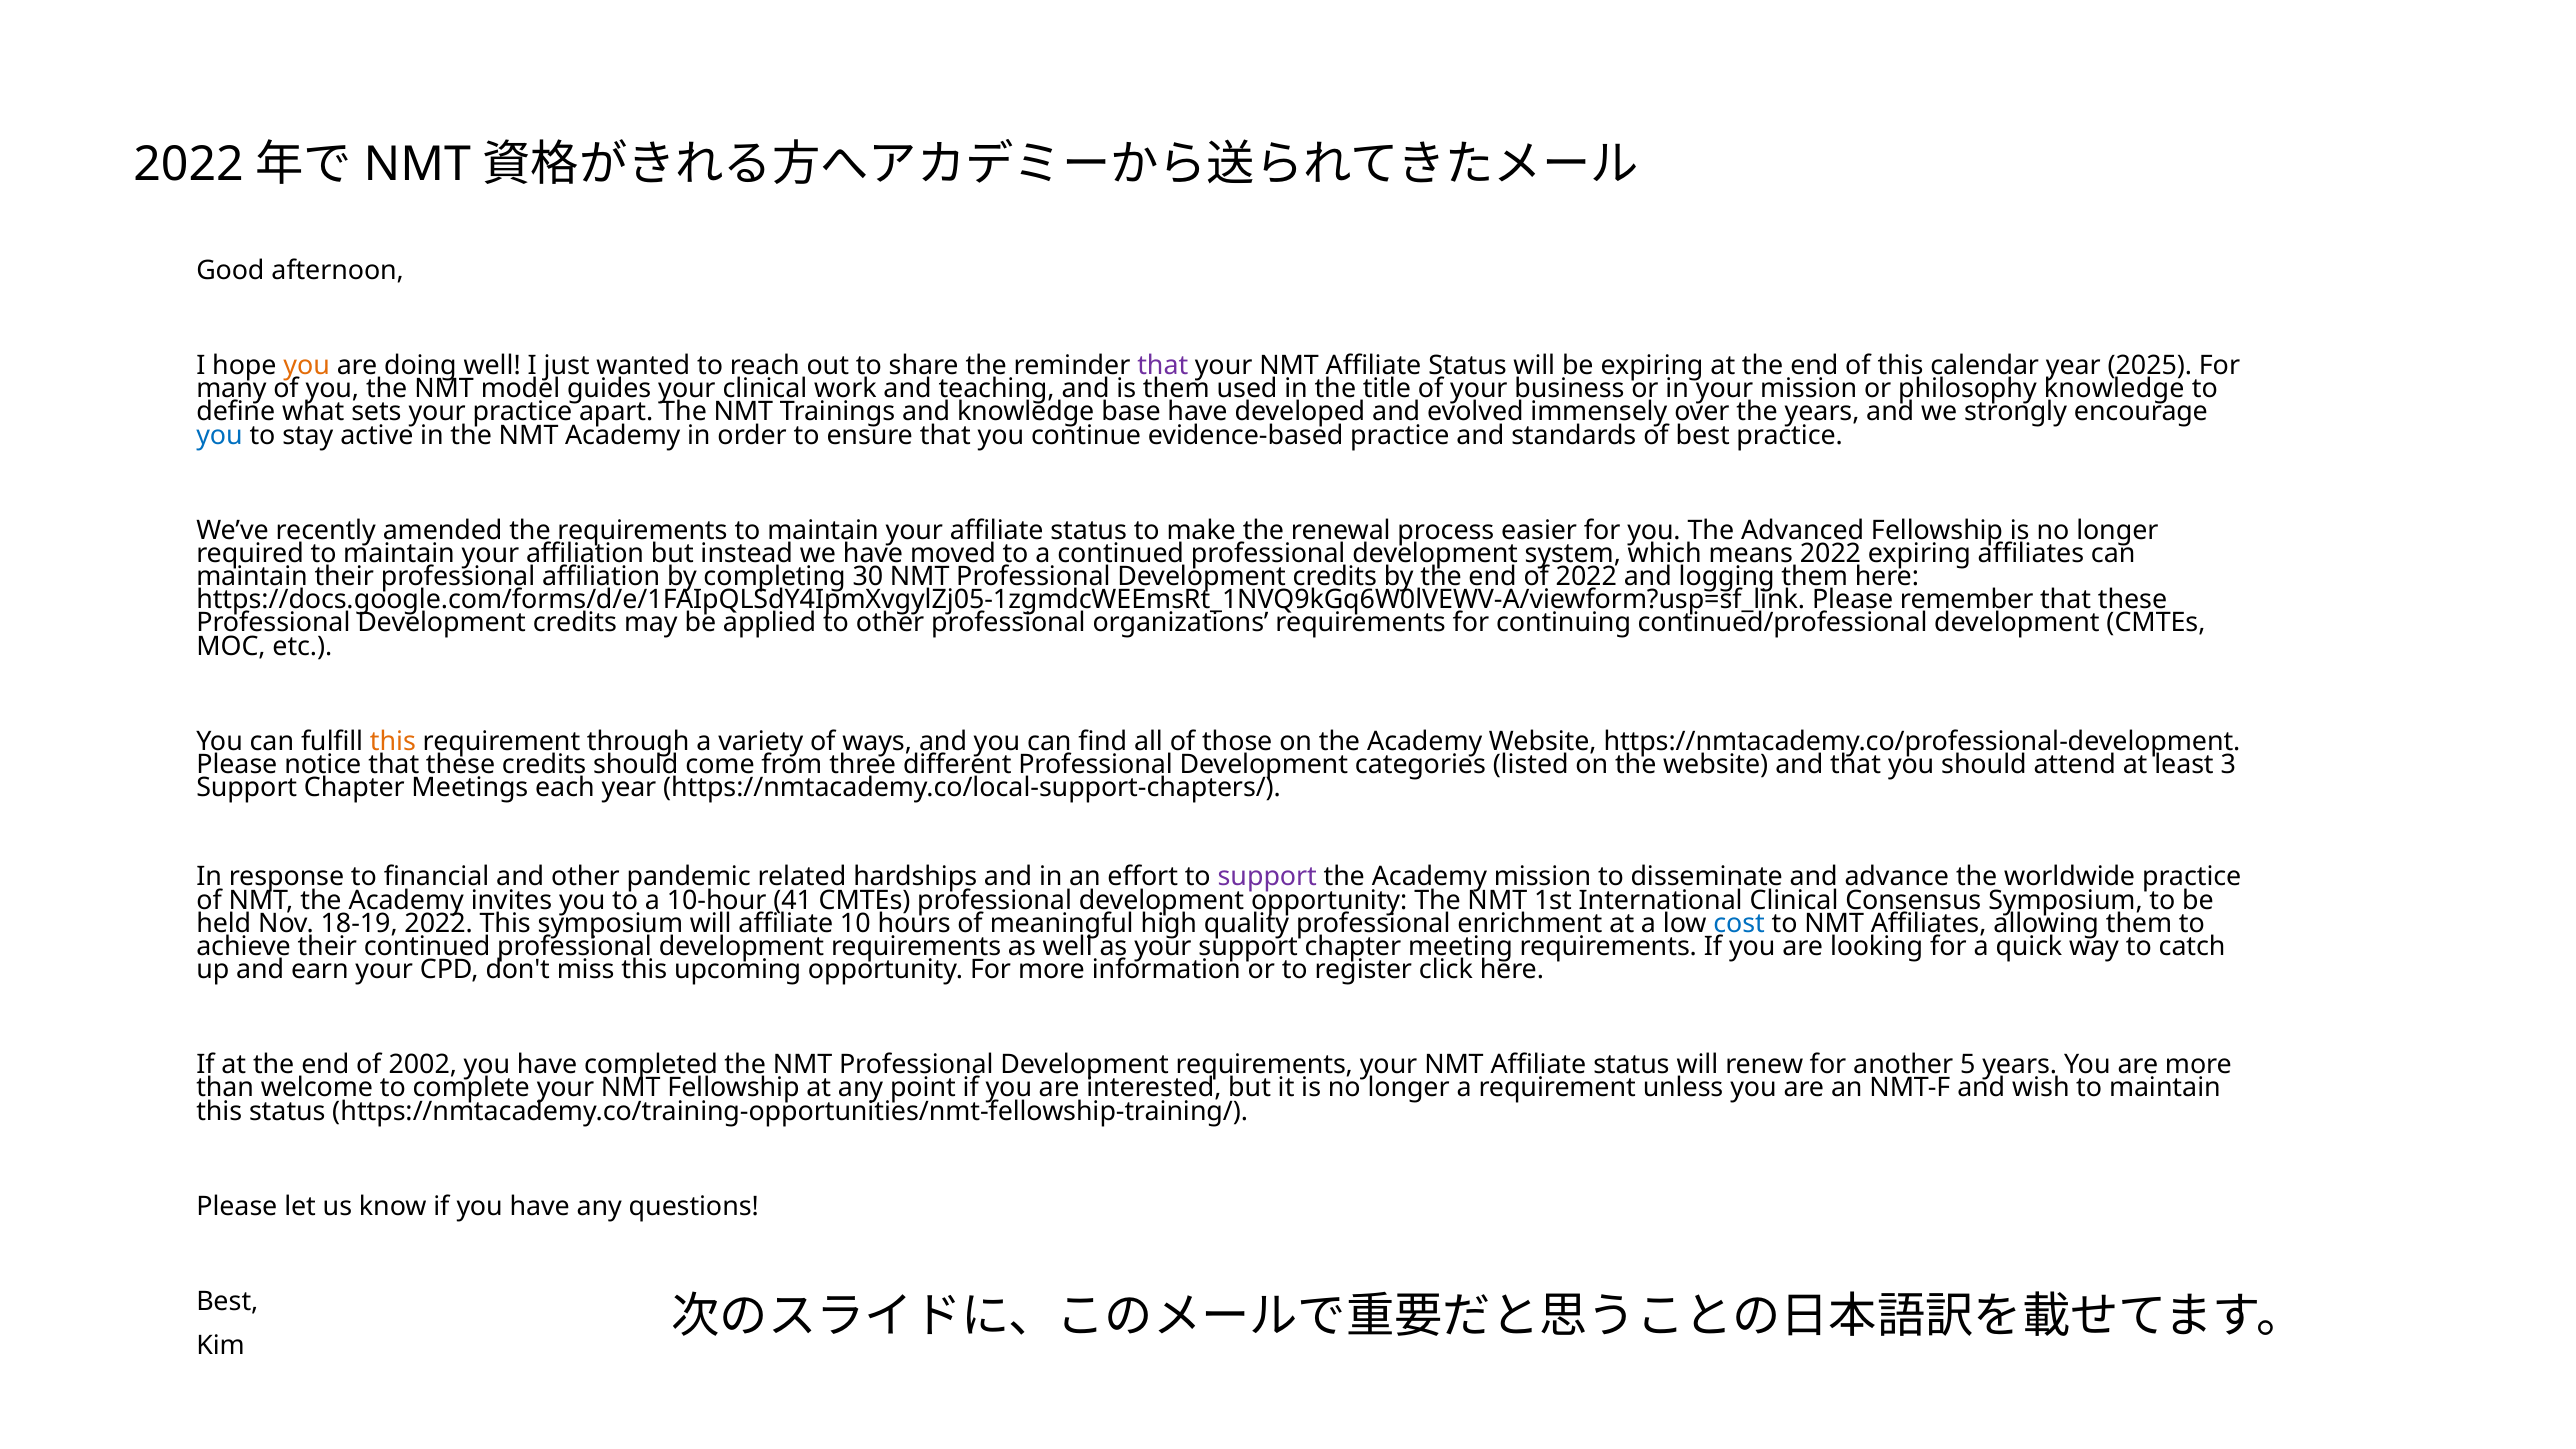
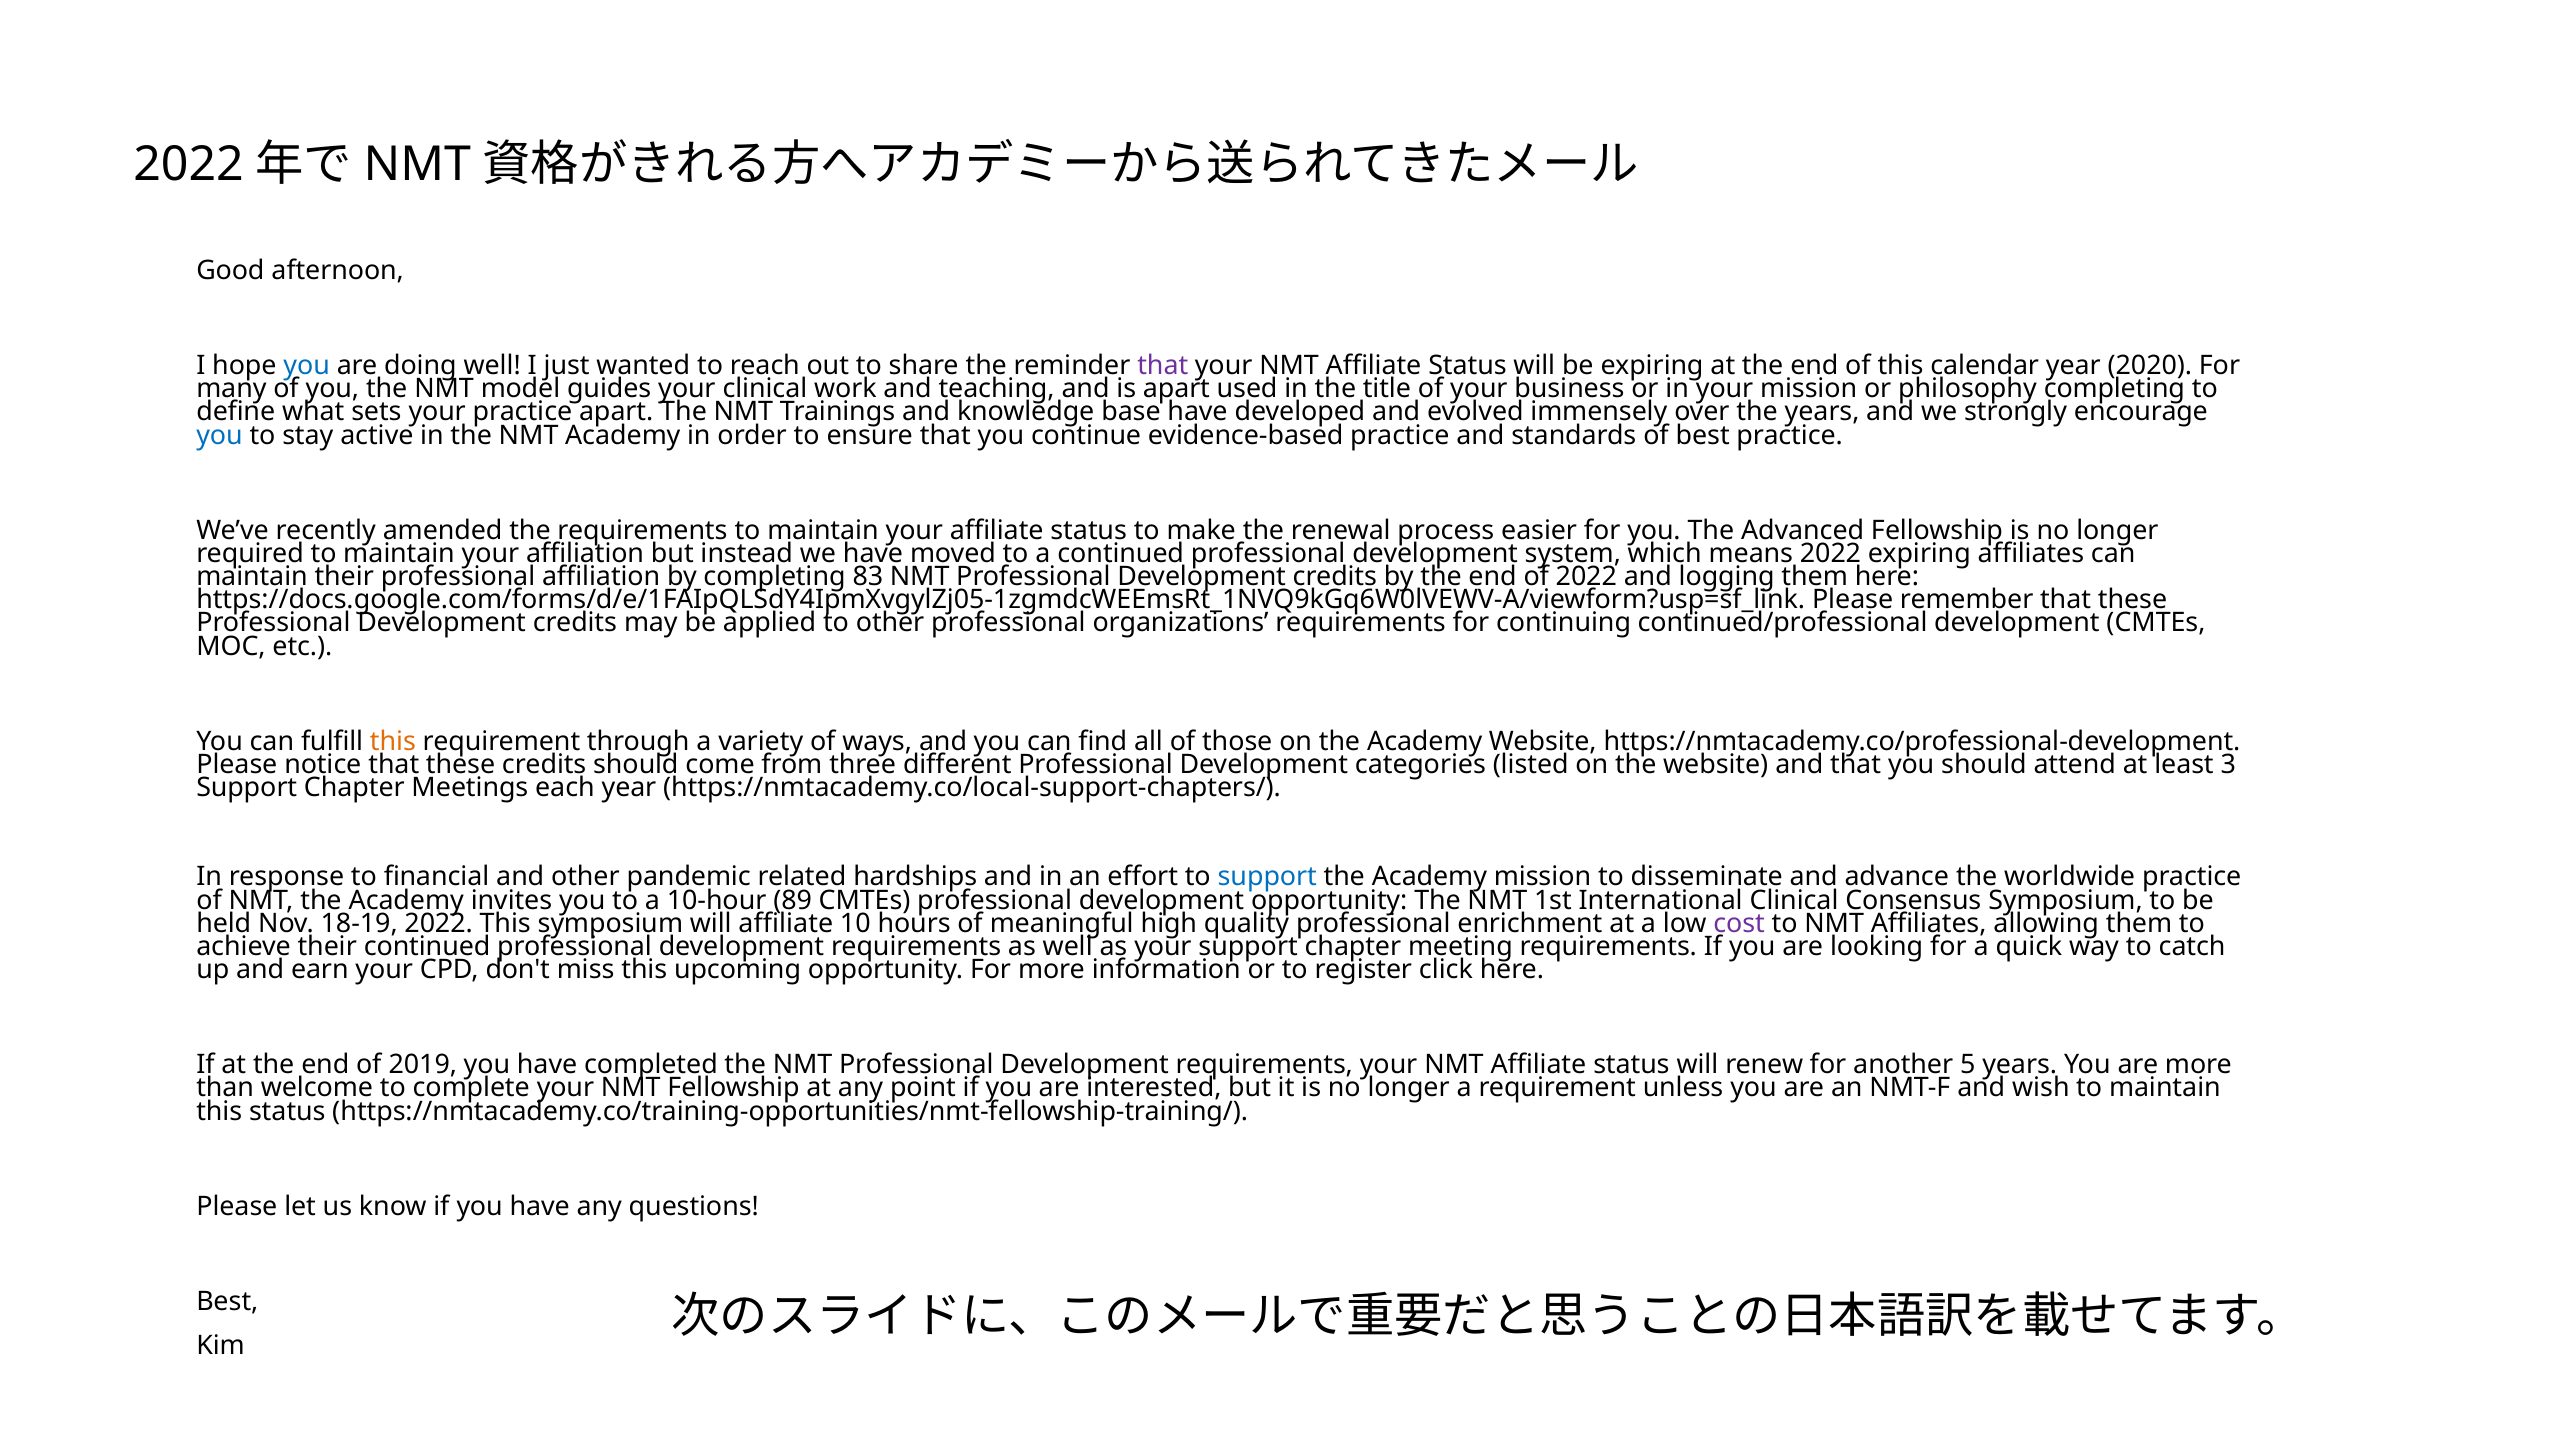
you at (307, 366) colour: orange -> blue
2025: 2025 -> 2020
is them: them -> apart
philosophy knowledge: knowledge -> completing
30: 30 -> 83
support at (1267, 877) colour: purple -> blue
41: 41 -> 89
cost colour: blue -> purple
2002: 2002 -> 2019
